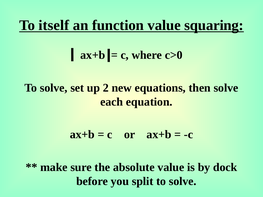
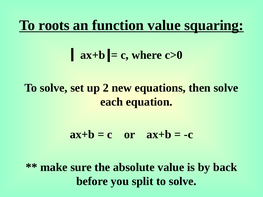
itself: itself -> roots
dock: dock -> back
